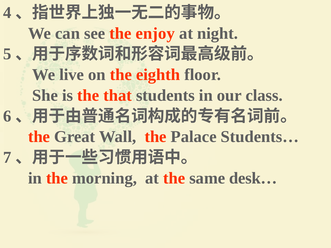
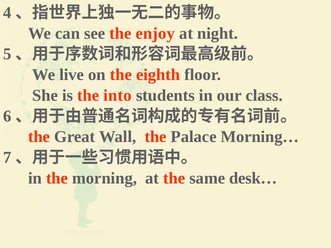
that: that -> into
Students…: Students… -> Morning…
